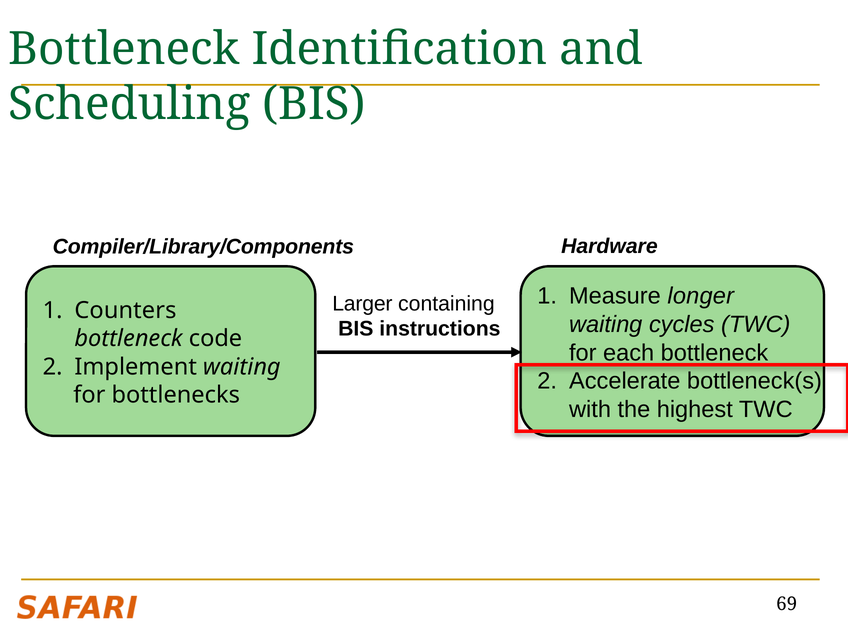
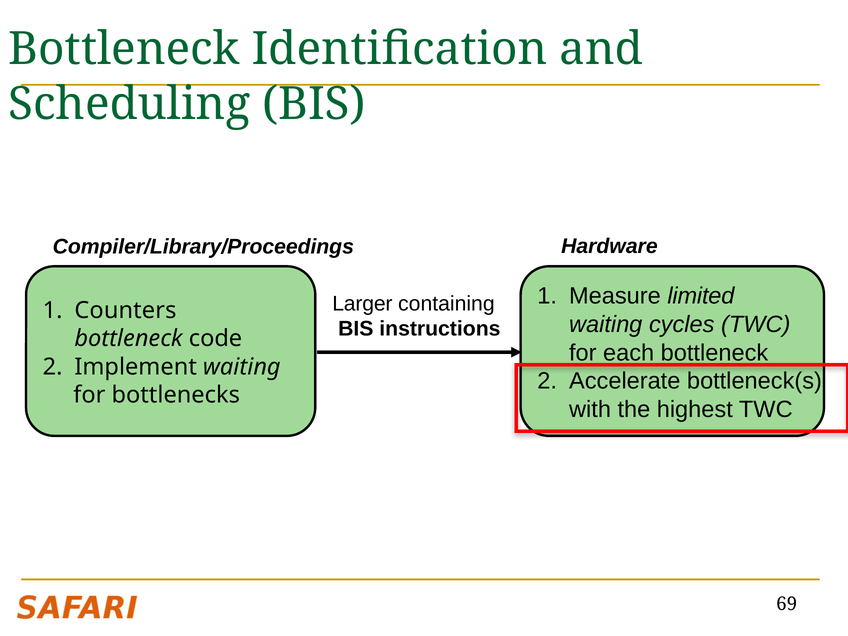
Compiler/Library/Components: Compiler/Library/Components -> Compiler/Library/Proceedings
longer: longer -> limited
